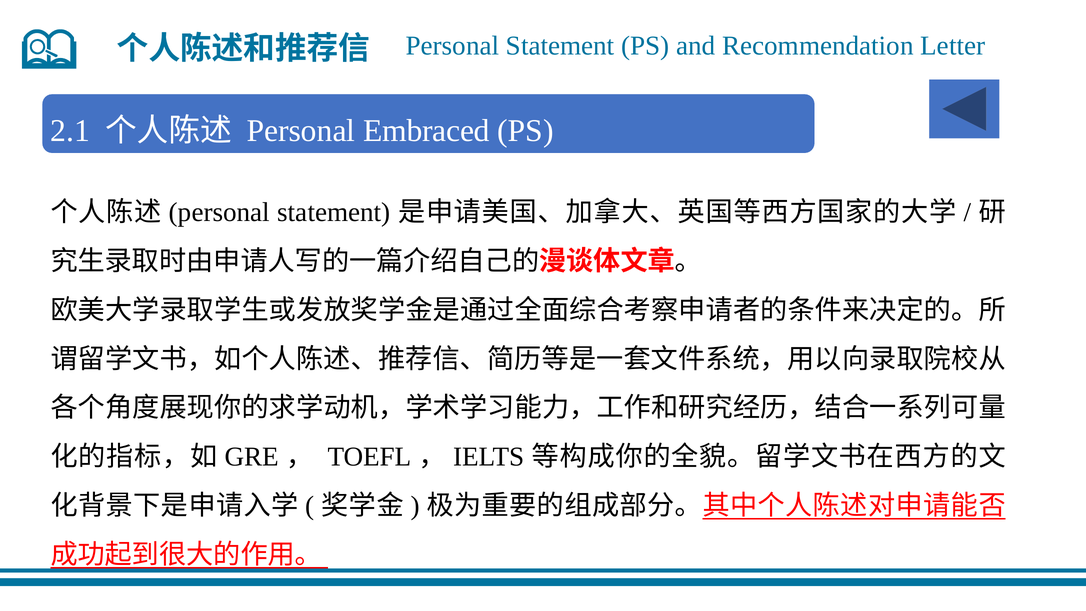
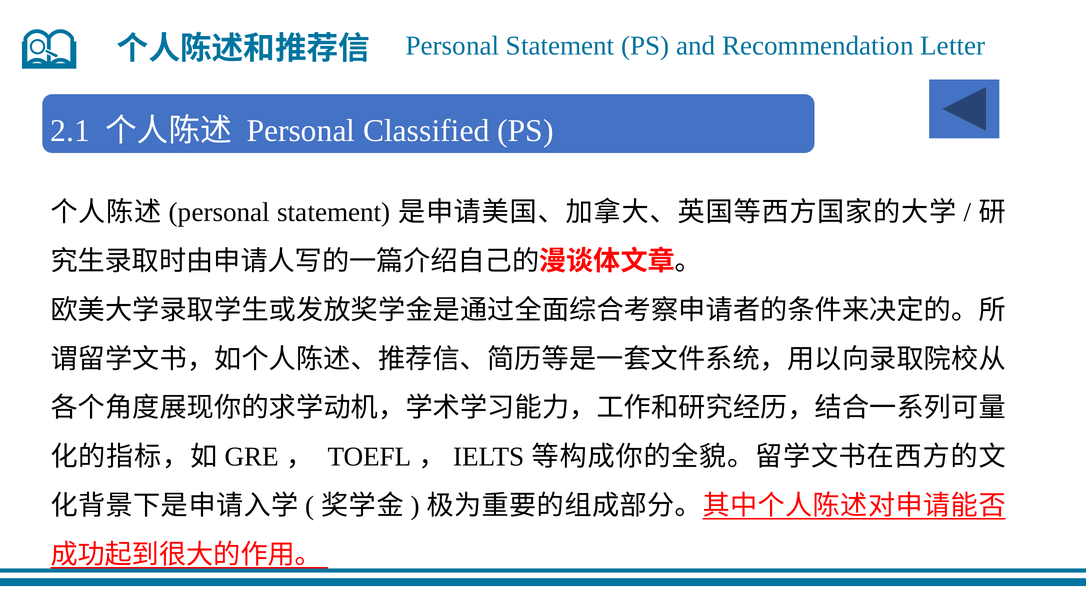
Embraced: Embraced -> Classified
